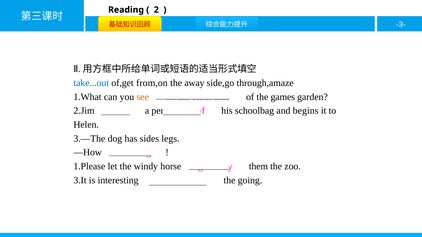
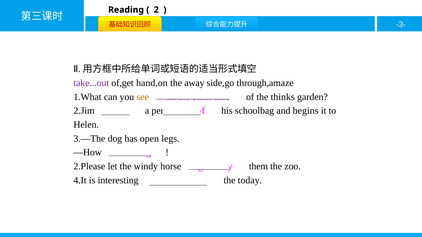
take...out colour: blue -> purple
from,on: from,on -> hand,on
games: games -> thinks
sides: sides -> open
1.Please: 1.Please -> 2.Please
3.It: 3.It -> 4.It
going: going -> today
